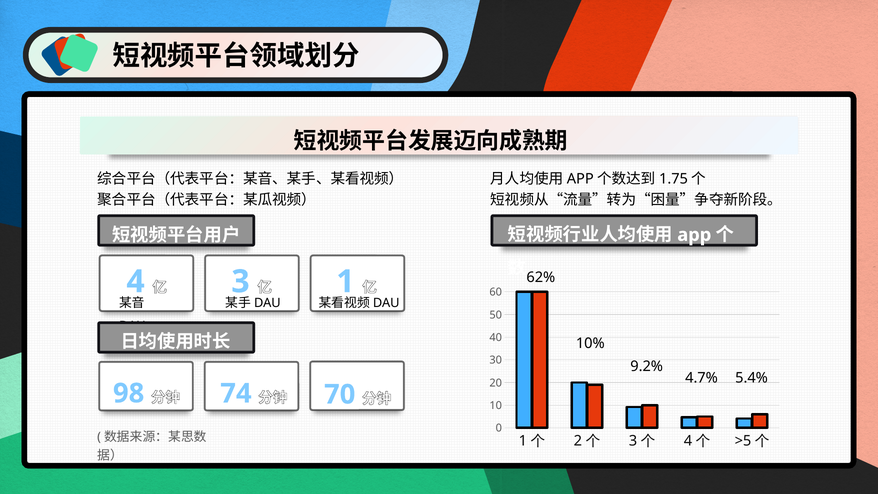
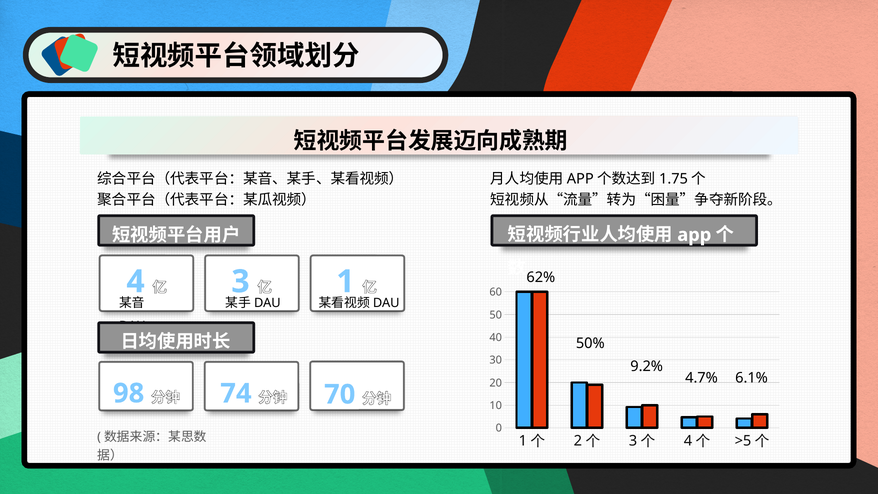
10%: 10% -> 50%
5.4%: 5.4% -> 6.1%
